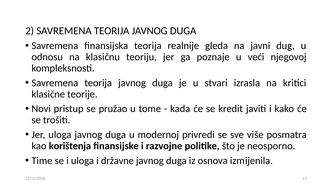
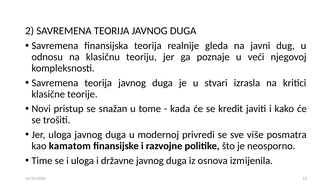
pružao: pružao -> snažan
korištenja: korištenja -> kamatom
